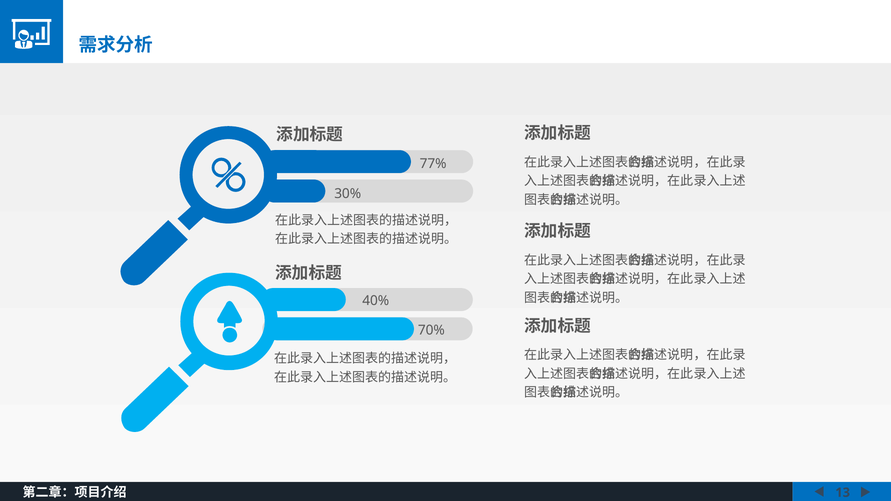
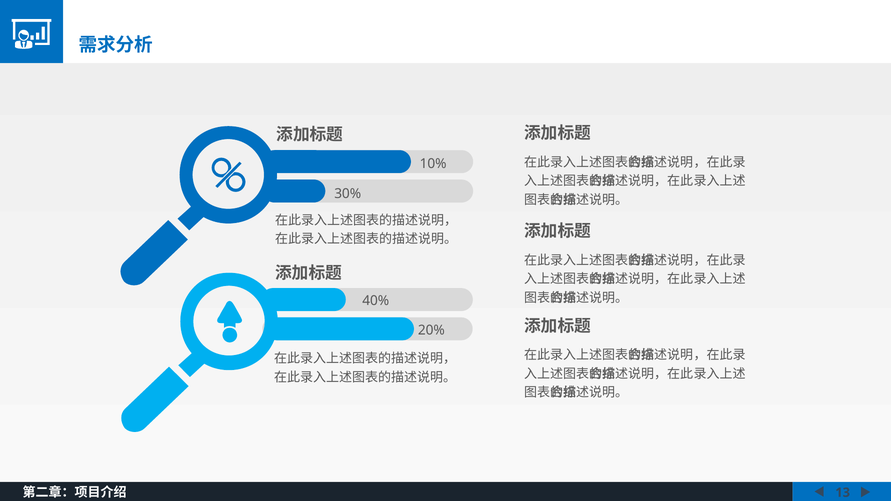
77%: 77% -> 10%
70%: 70% -> 20%
